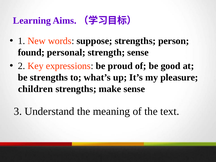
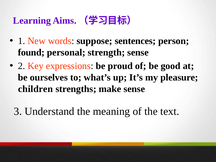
suppose strengths: strengths -> sentences
be strengths: strengths -> ourselves
